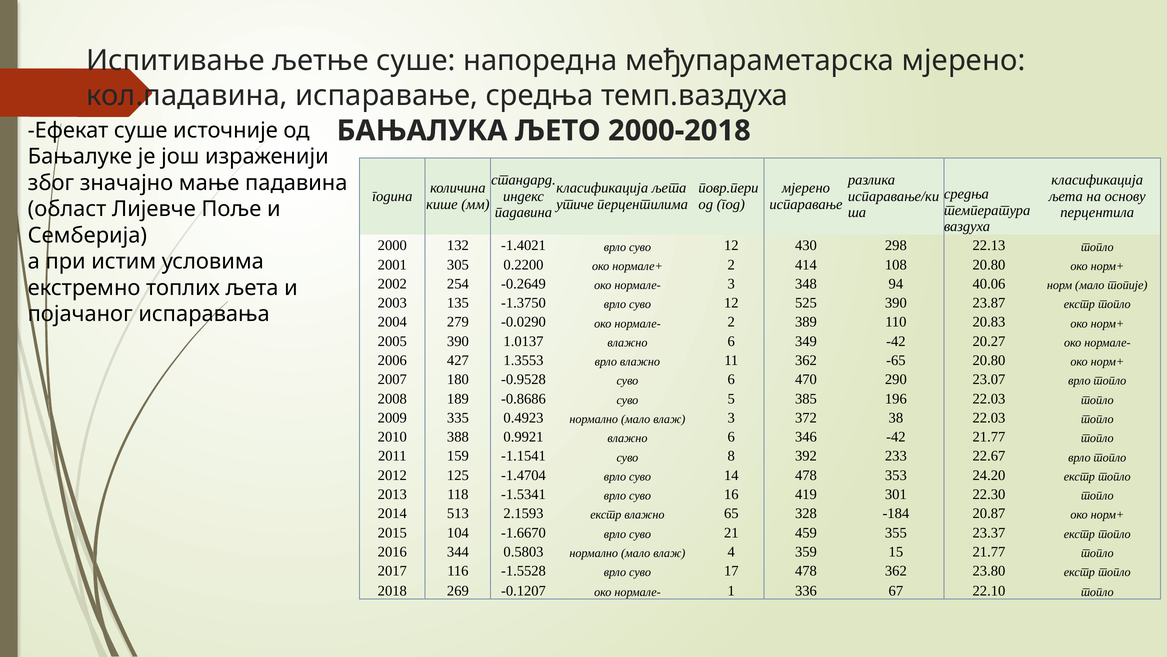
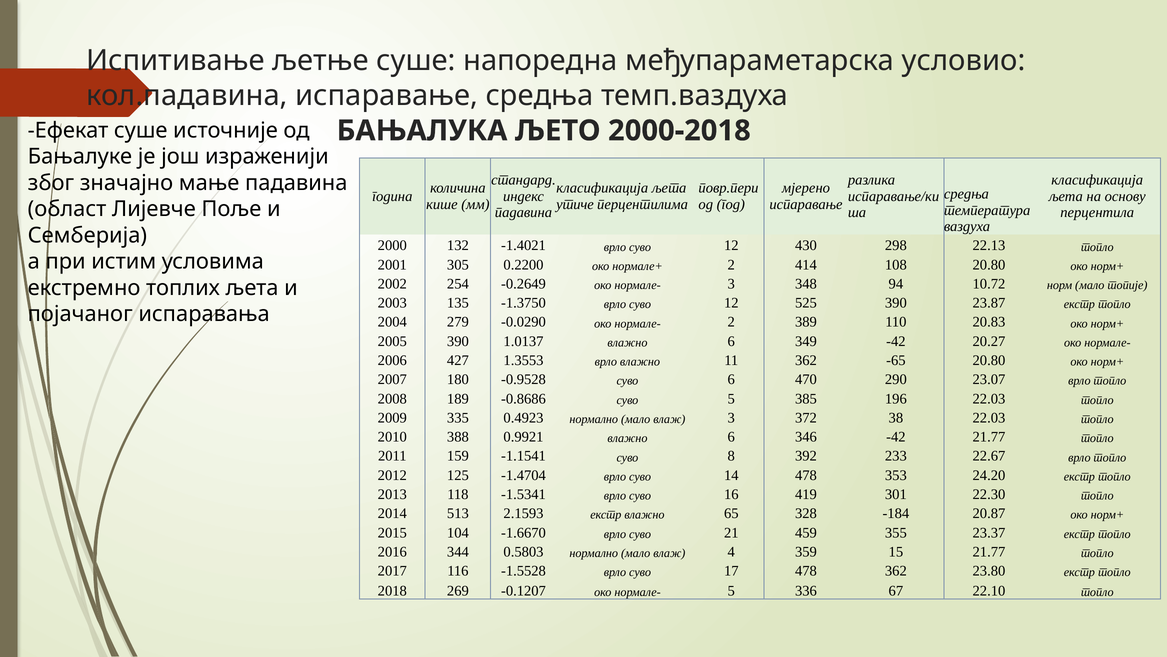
међупараметарска мјерено: мјерено -> условио
40.06: 40.06 -> 10.72
нормале- 1: 1 -> 5
